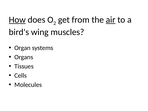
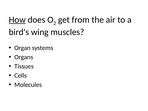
air underline: present -> none
